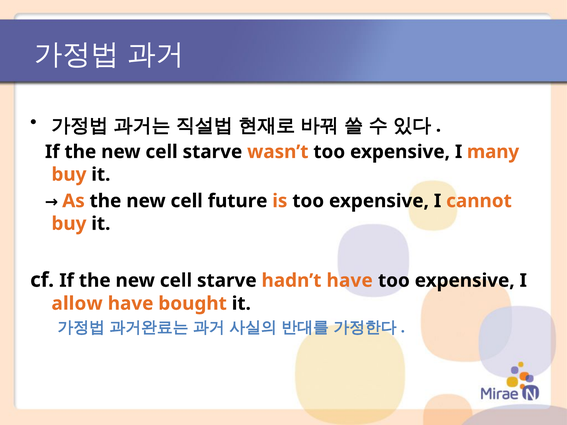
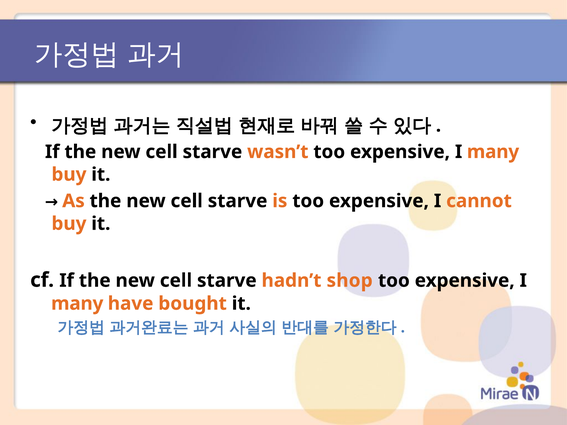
future at (238, 201): future -> starve
hadn’t have: have -> shop
allow at (77, 304): allow -> many
